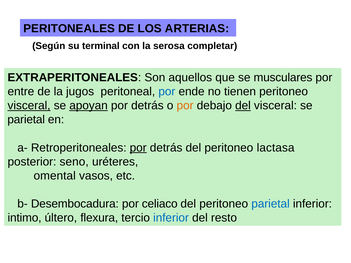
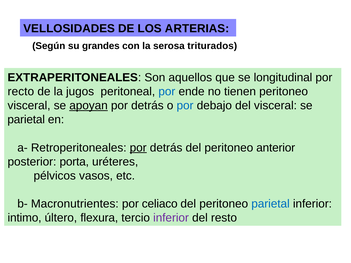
PERITONEALES: PERITONEALES -> VELLOSIDADES
terminal: terminal -> grandes
completar: completar -> triturados
musculares: musculares -> longitudinal
entre: entre -> recto
visceral at (29, 106) underline: present -> none
por at (185, 106) colour: orange -> blue
del at (243, 106) underline: present -> none
lactasa: lactasa -> anterior
seno: seno -> porta
omental: omental -> pélvicos
Desembocadura: Desembocadura -> Macronutrientes
inferior at (171, 218) colour: blue -> purple
